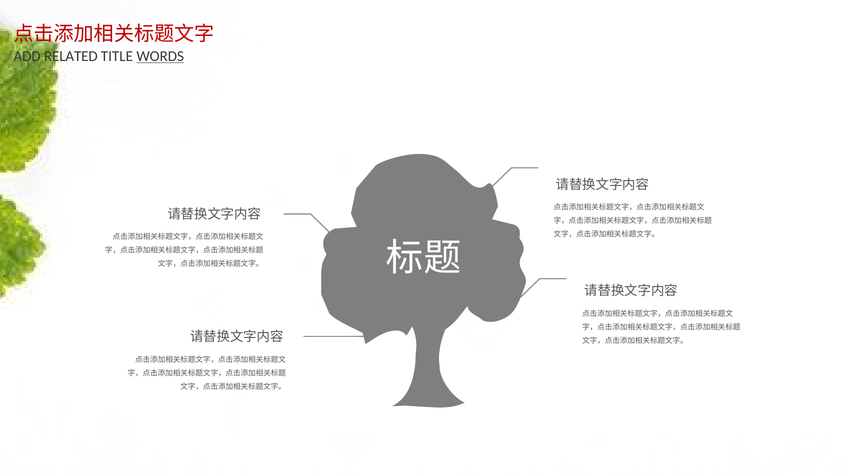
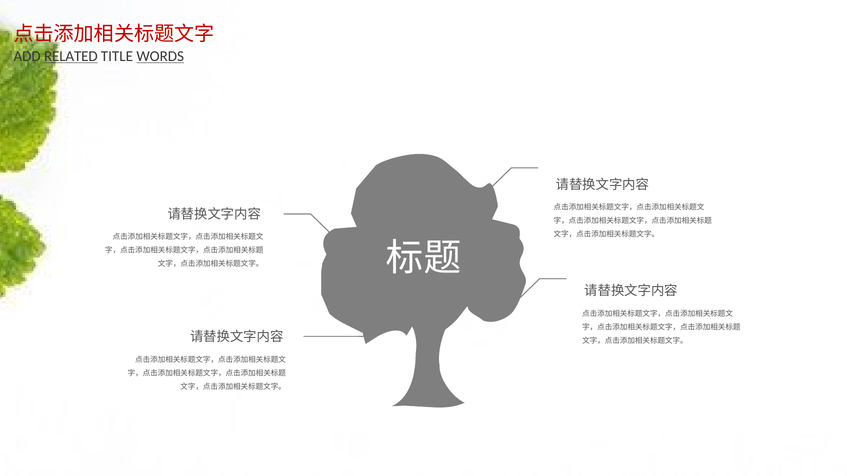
RELATED underline: none -> present
